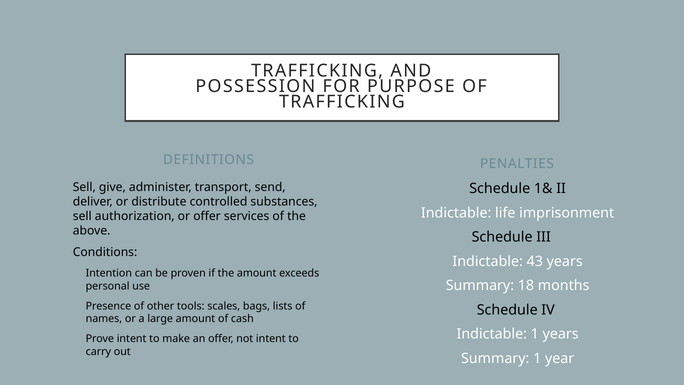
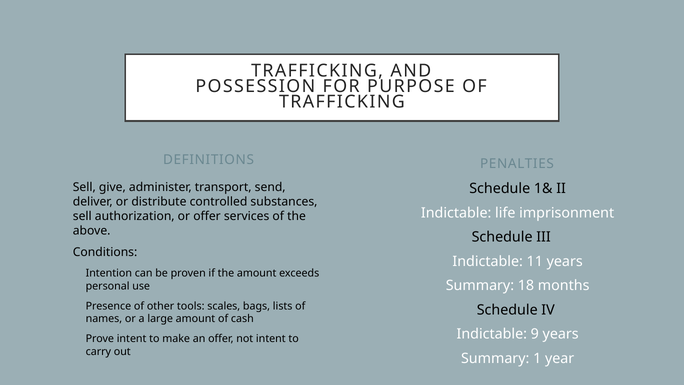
43: 43 -> 11
Indictable 1: 1 -> 9
